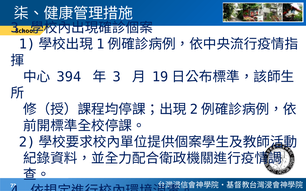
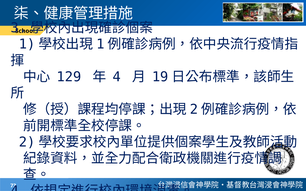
394: 394 -> 129
3: 3 -> 4
